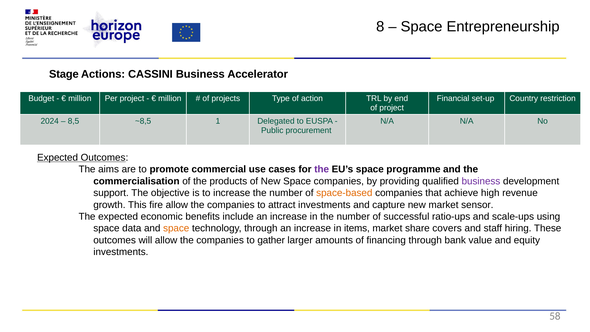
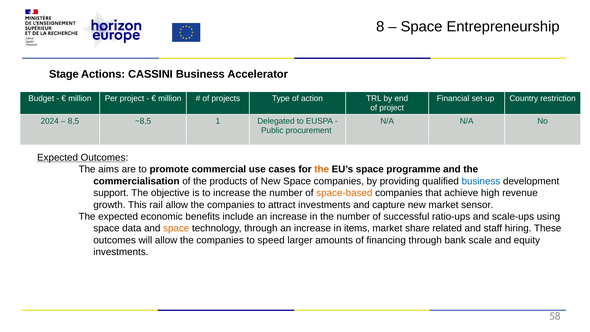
the at (322, 169) colour: purple -> orange
business at (481, 181) colour: purple -> blue
fire: fire -> rail
covers: covers -> related
gather: gather -> speed
value: value -> scale
